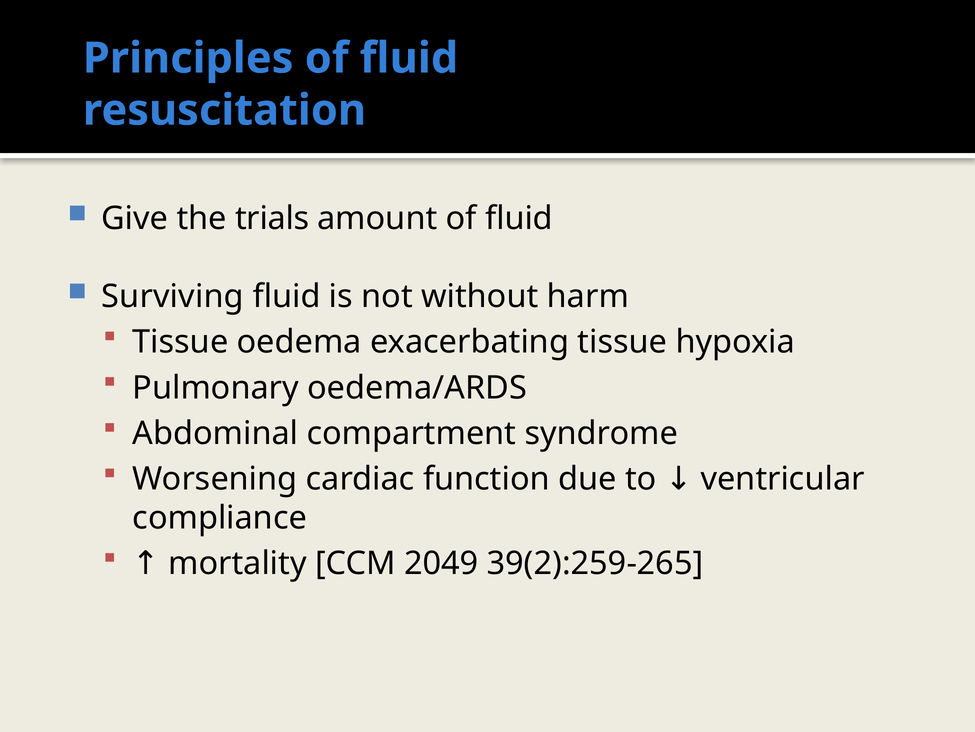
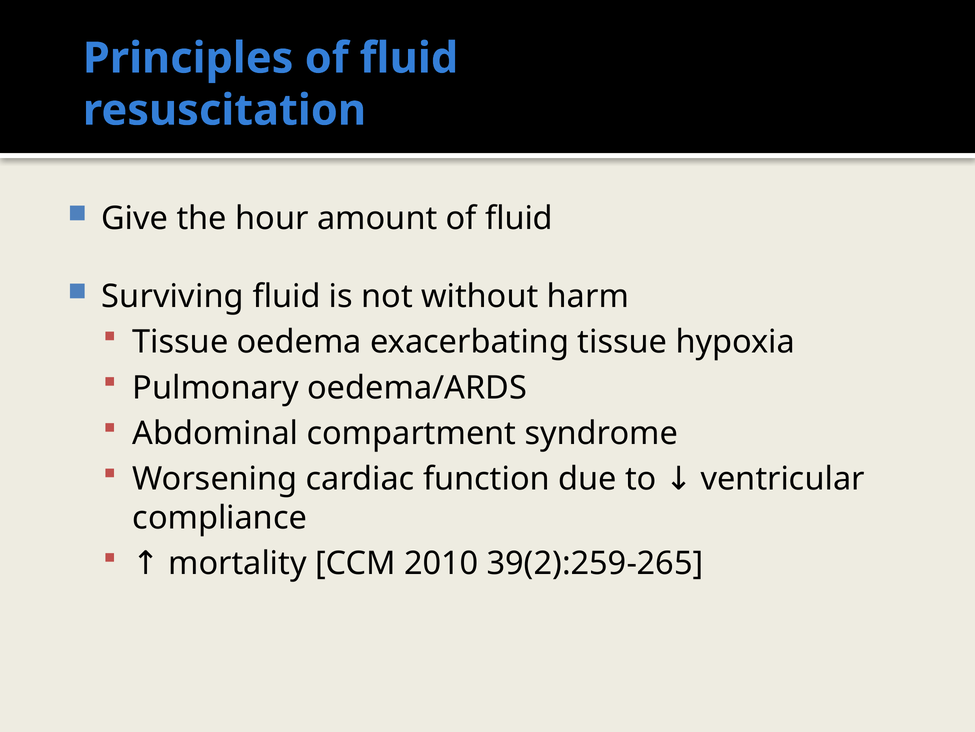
trials: trials -> hour
2049: 2049 -> 2010
